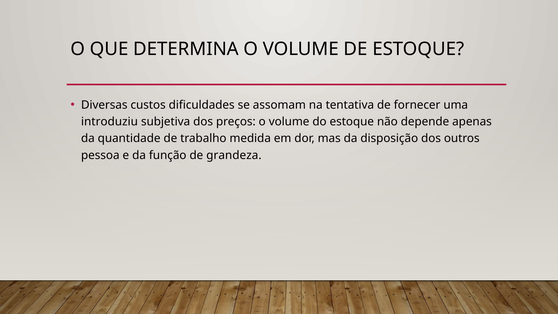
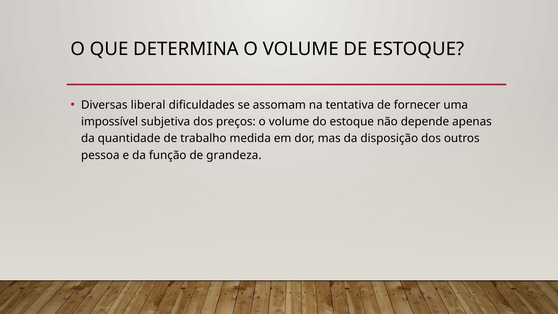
custos: custos -> liberal
introduziu: introduziu -> impossível
